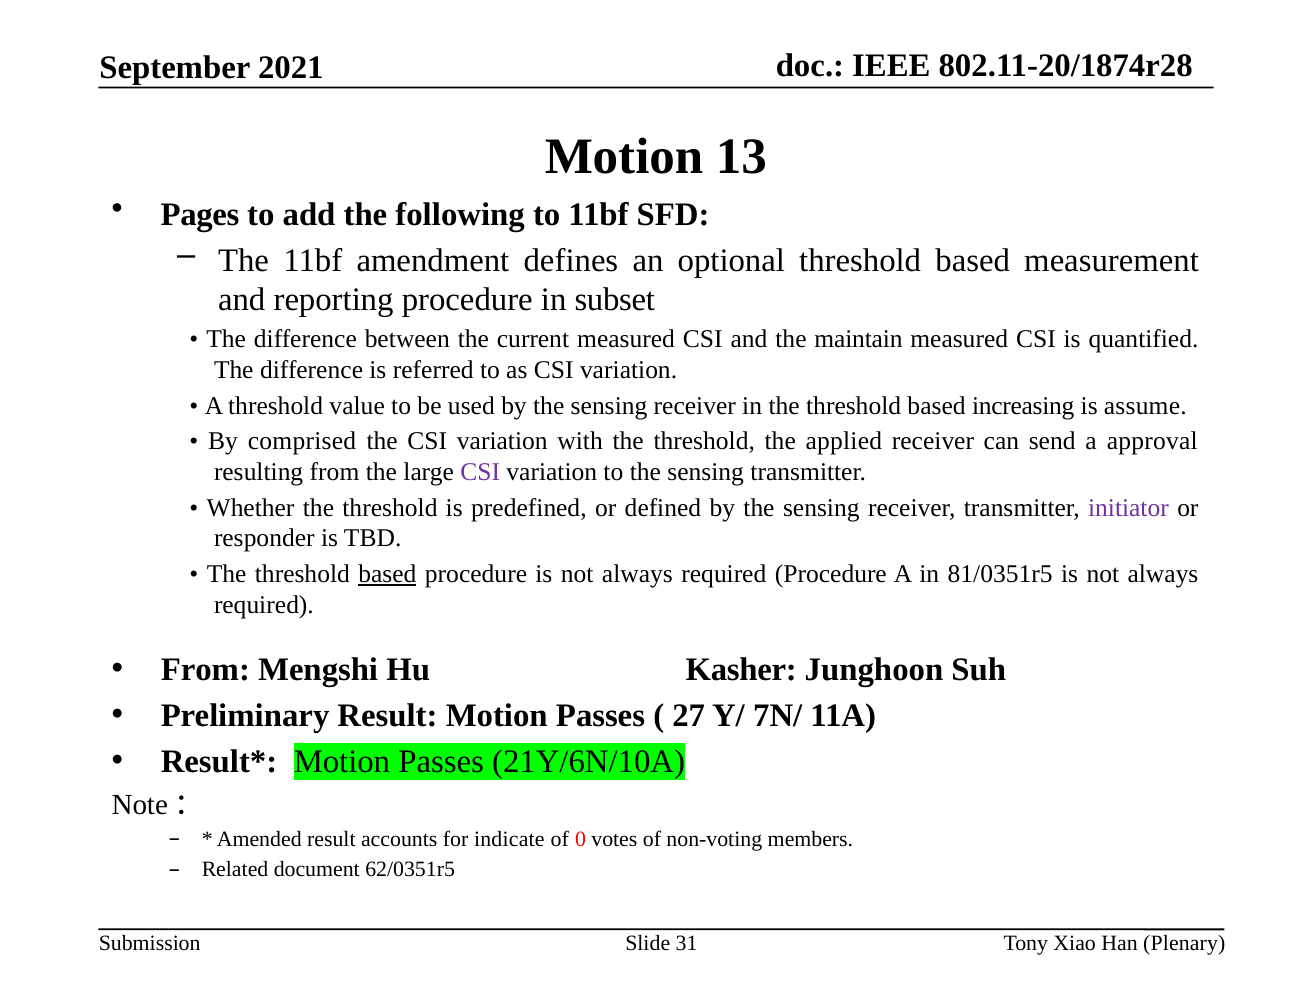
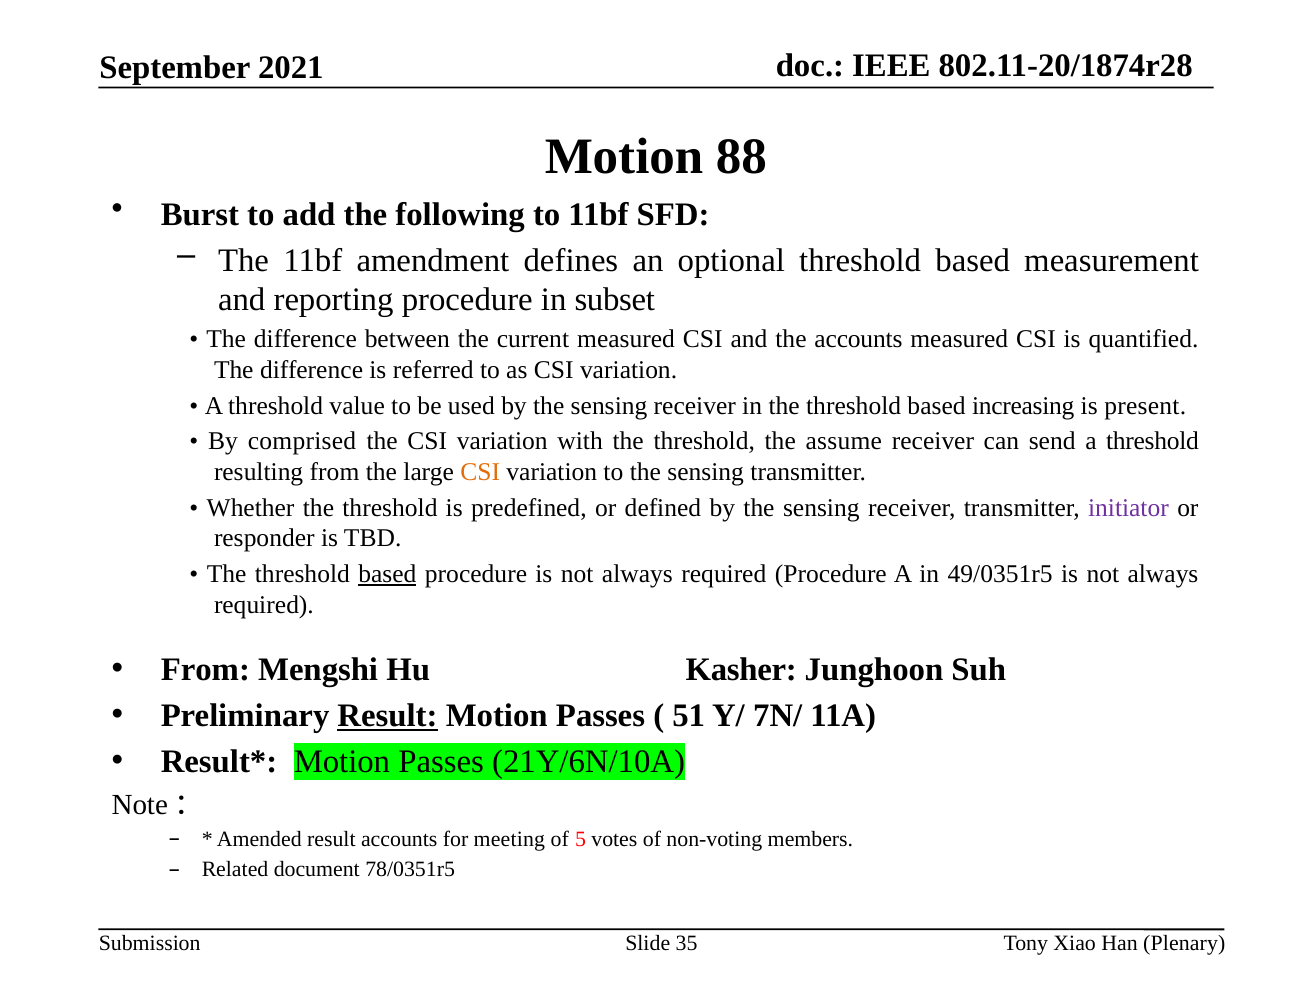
13: 13 -> 88
Pages: Pages -> Burst
the maintain: maintain -> accounts
assume: assume -> present
applied: applied -> assume
send a approval: approval -> threshold
CSI at (480, 472) colour: purple -> orange
81/0351r5: 81/0351r5 -> 49/0351r5
Result at (388, 716) underline: none -> present
27: 27 -> 51
indicate: indicate -> meeting
0: 0 -> 5
62/0351r5: 62/0351r5 -> 78/0351r5
31: 31 -> 35
